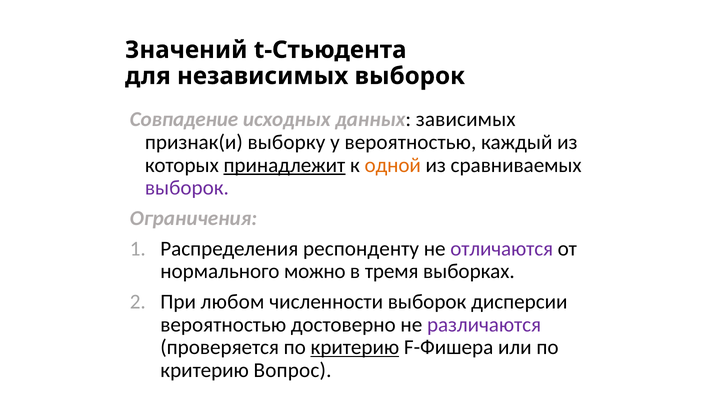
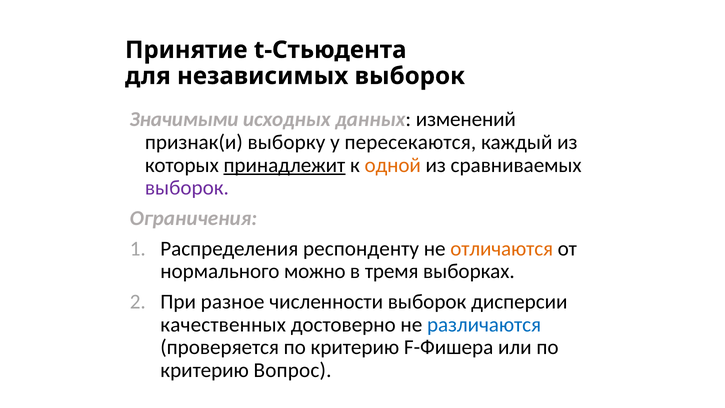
Значений: Значений -> Принятие
Совпадение: Совпадение -> Значимыми
зависимых: зависимых -> изменений
у вероятностью: вероятностью -> пересекаются
отличаются colour: purple -> orange
любом: любом -> разное
вероятностью at (223, 324): вероятностью -> качественных
различаются colour: purple -> blue
критерию at (355, 347) underline: present -> none
